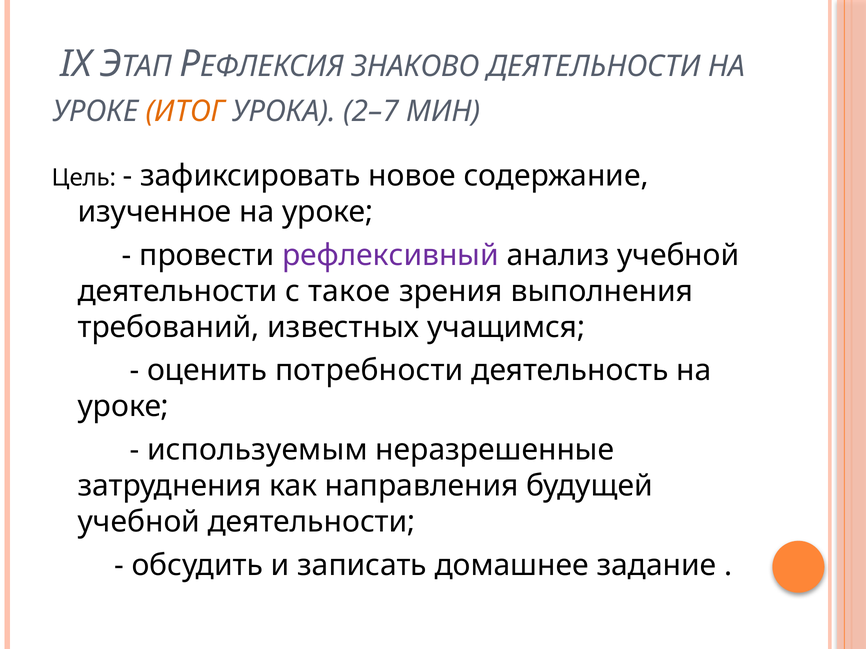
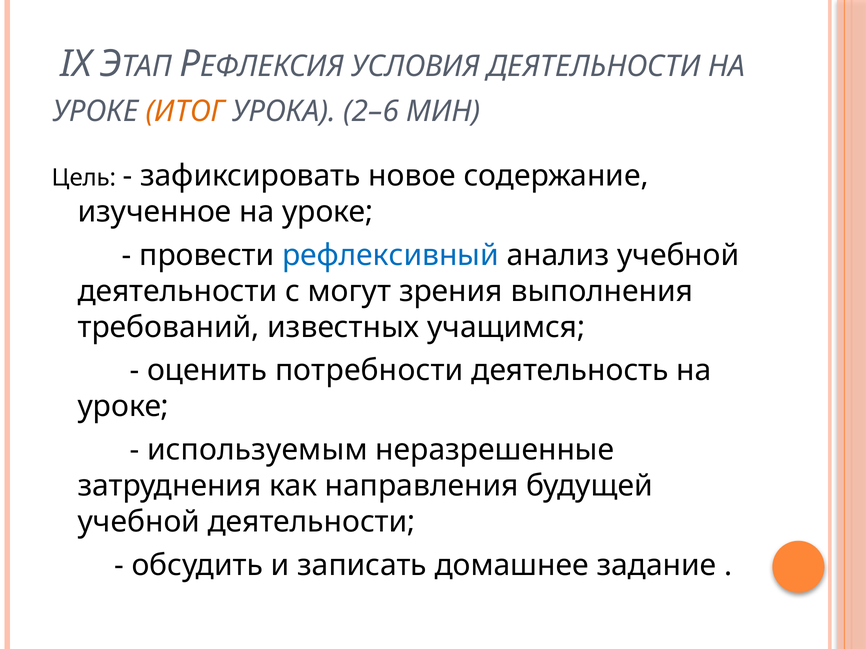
ЗНАКОВО: ЗНАКОВО -> УСЛОВИЯ
2–7: 2–7 -> 2–6
рефлексивный colour: purple -> blue
такое: такое -> могут
